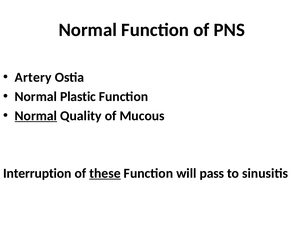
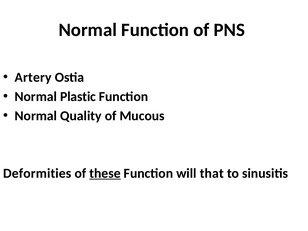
Normal at (36, 116) underline: present -> none
Interruption: Interruption -> Deformities
pass: pass -> that
